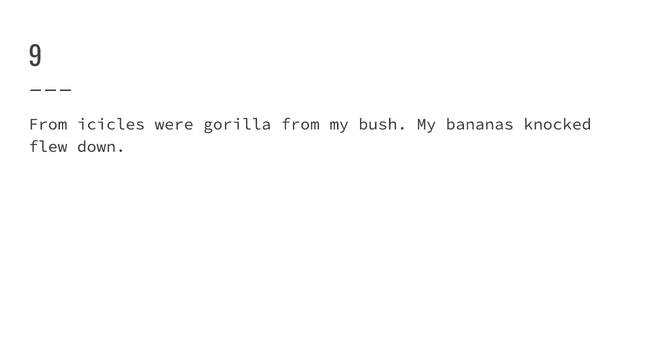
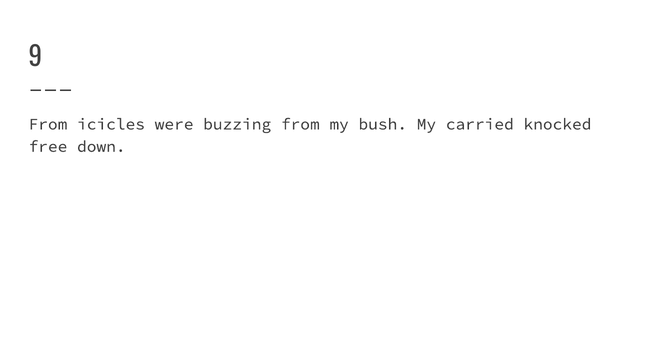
gorilla: gorilla -> buzzing
bananas: bananas -> carried
flew: flew -> free
